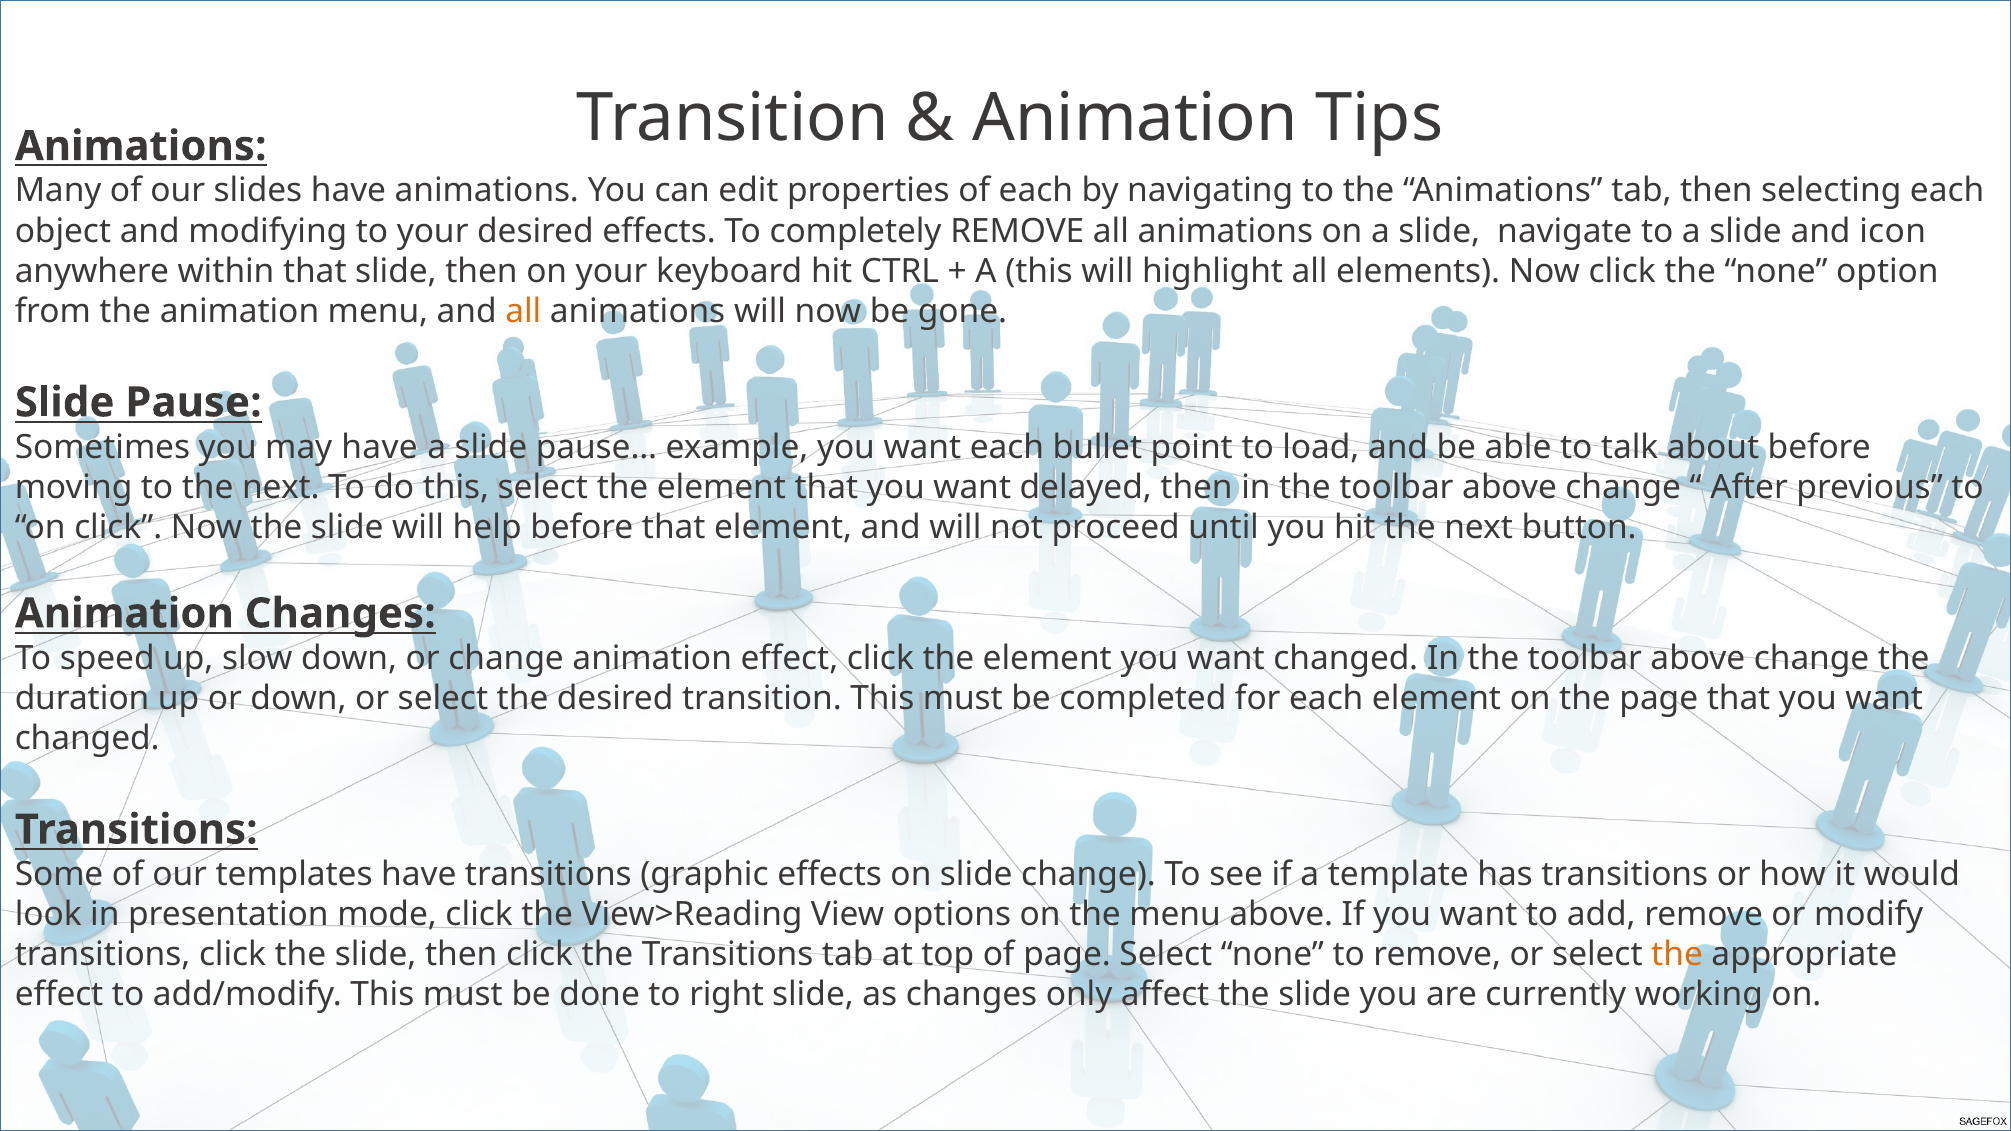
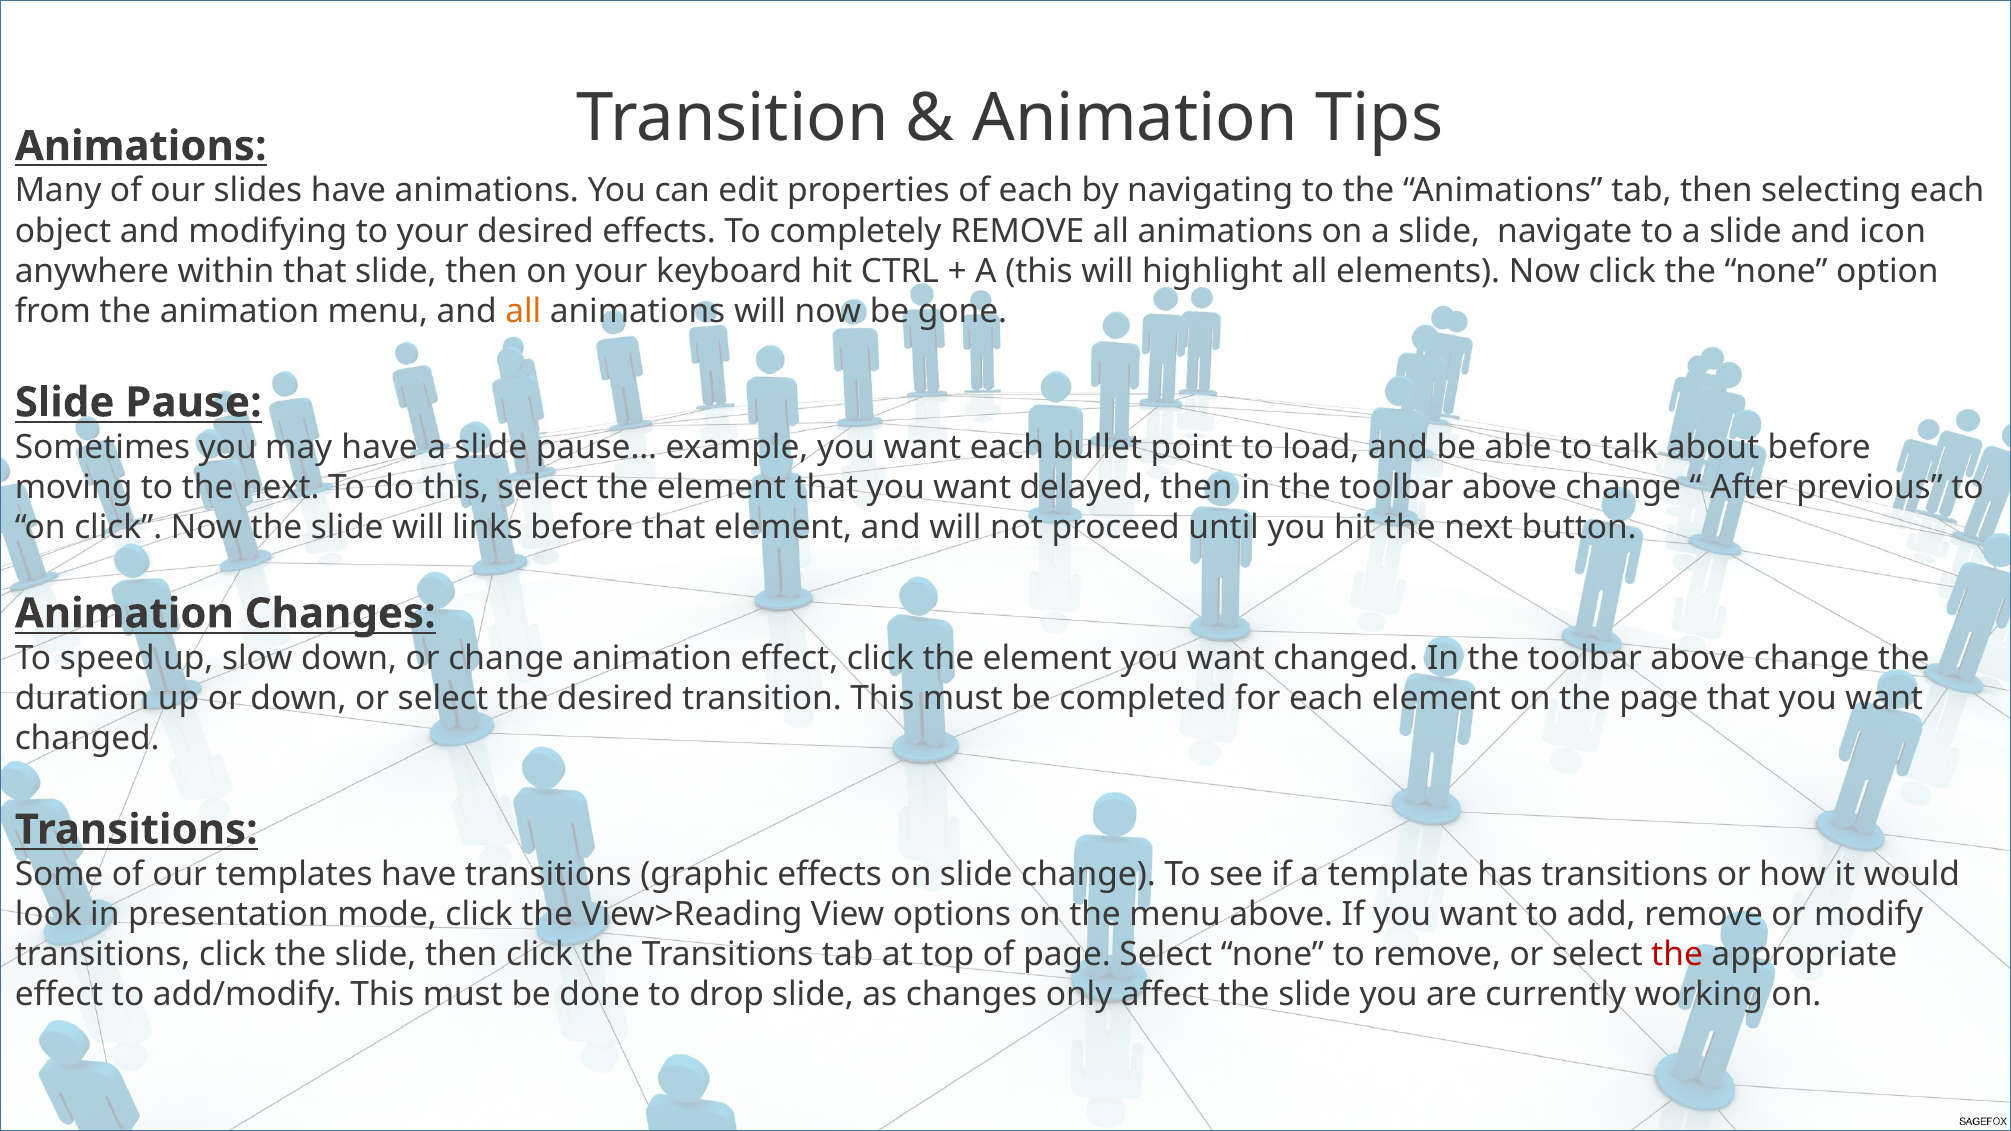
help: help -> links
the at (1677, 955) colour: orange -> red
right: right -> drop
